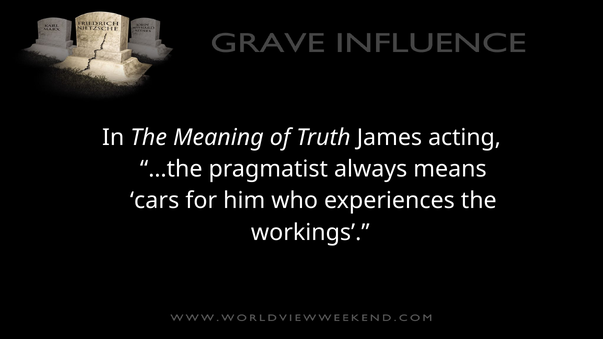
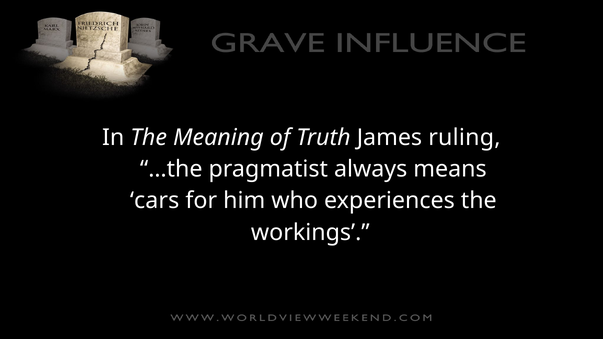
acting: acting -> ruling
